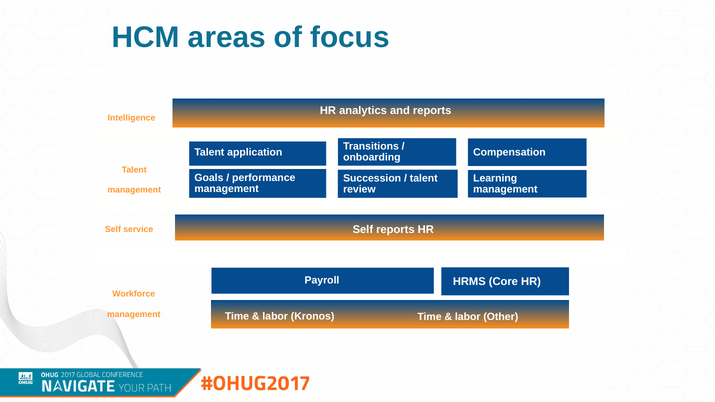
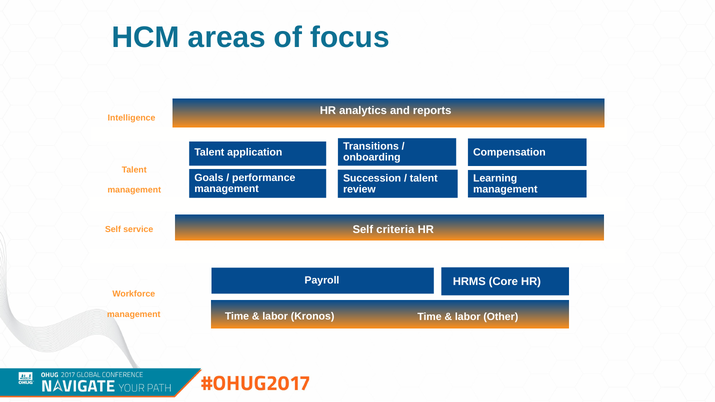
Self reports: reports -> criteria
